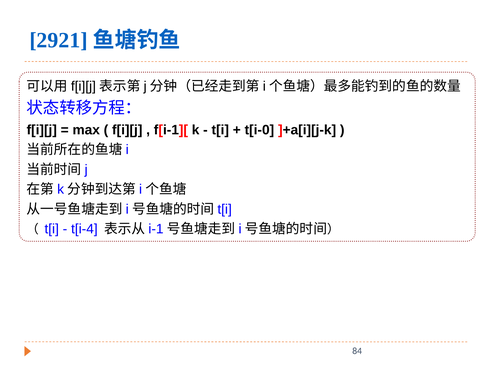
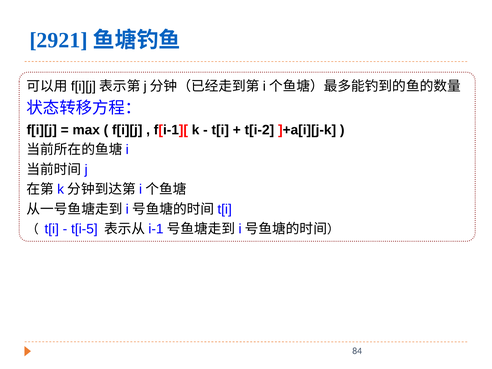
t[i-0: t[i-0 -> t[i-2
t[i-4: t[i-4 -> t[i-5
